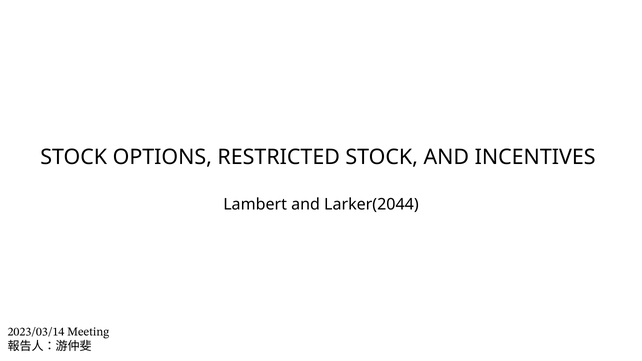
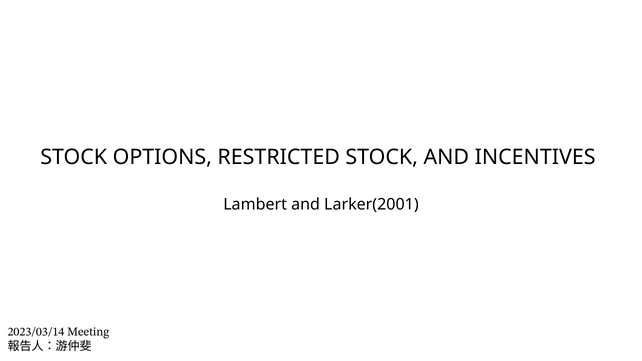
Larker(2044: Larker(2044 -> Larker(2001
